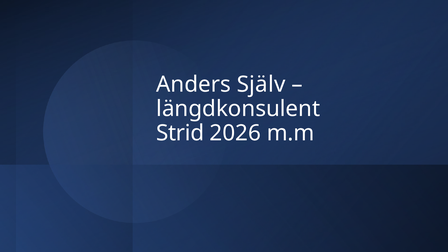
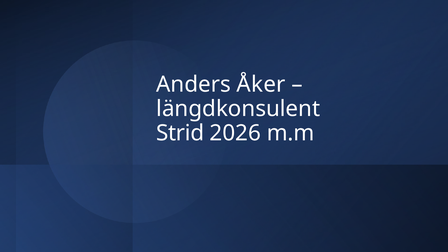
Själv: Själv -> Åker
